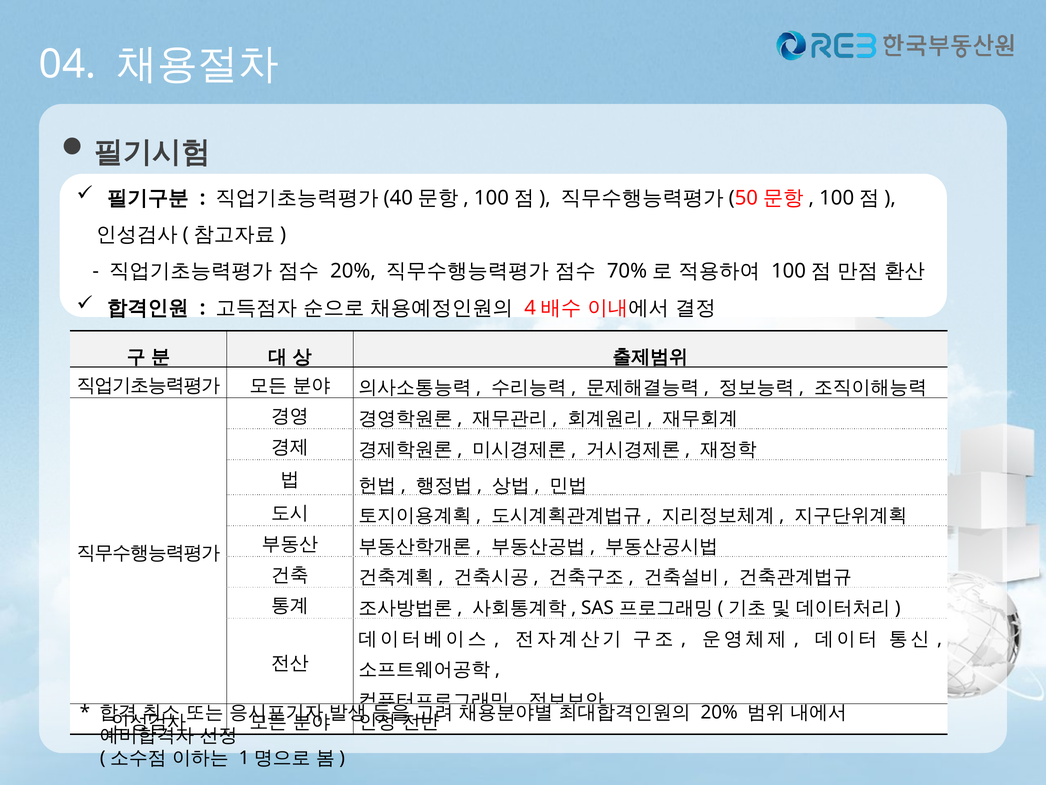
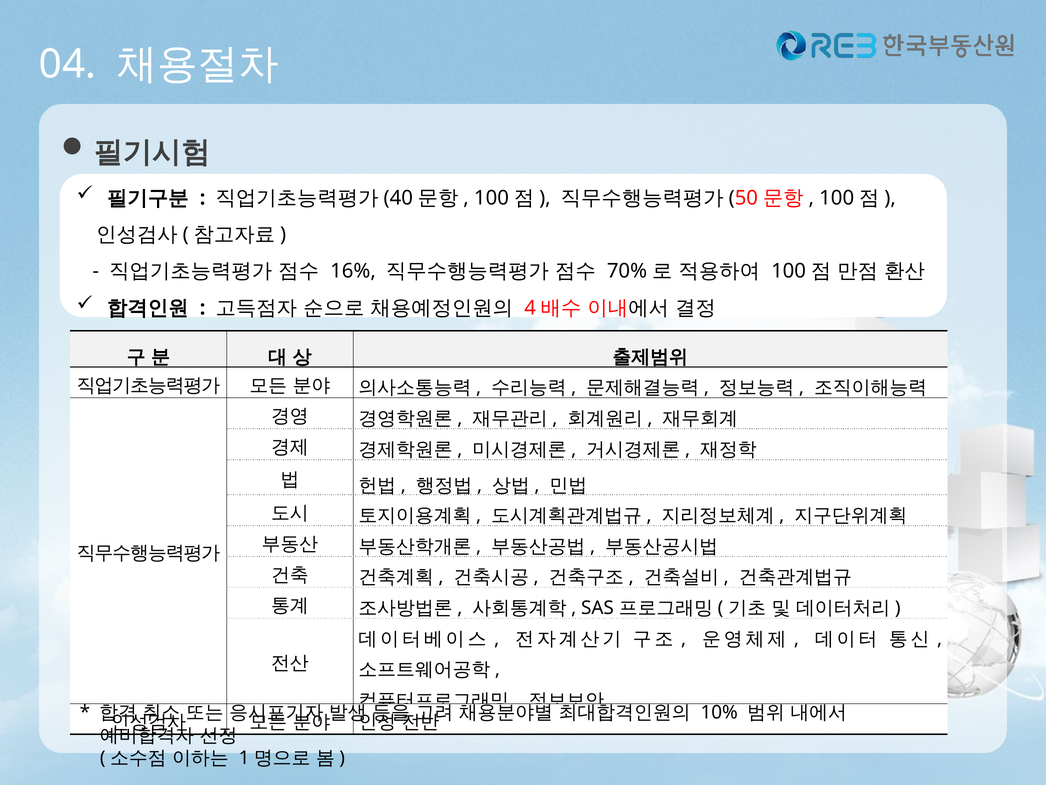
20% at (353, 271): 20% -> 16%
20% at (719, 712): 20% -> 10%
